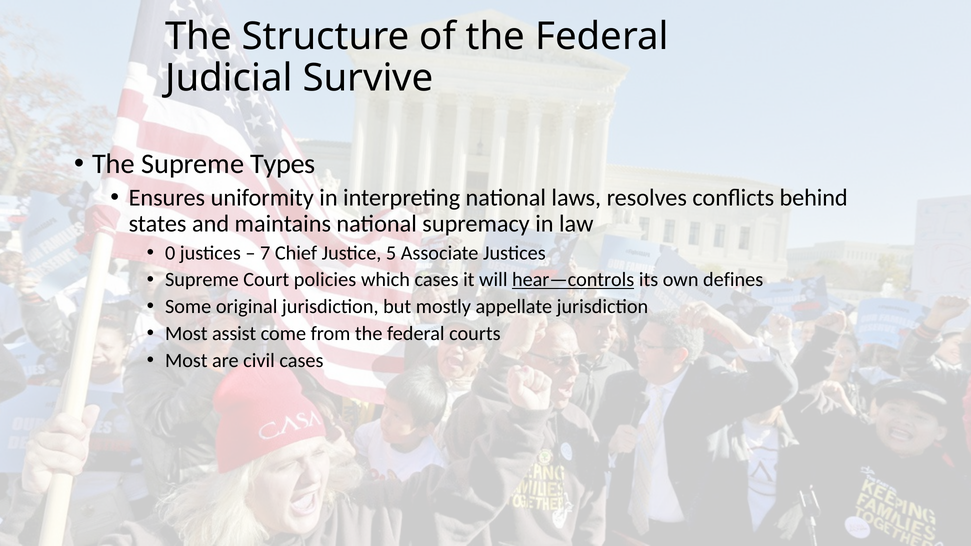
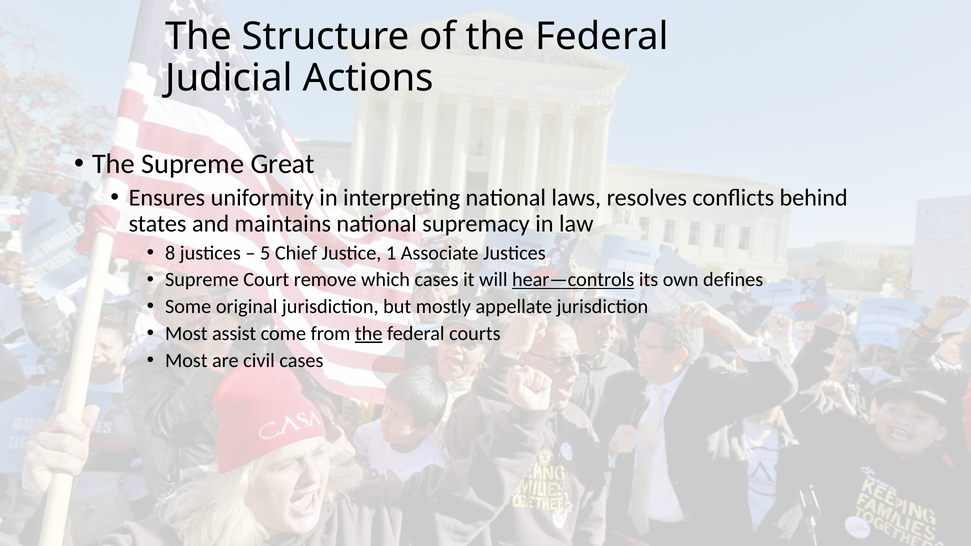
Survive: Survive -> Actions
Types: Types -> Great
0: 0 -> 8
7: 7 -> 5
5: 5 -> 1
policies: policies -> remove
the at (369, 334) underline: none -> present
